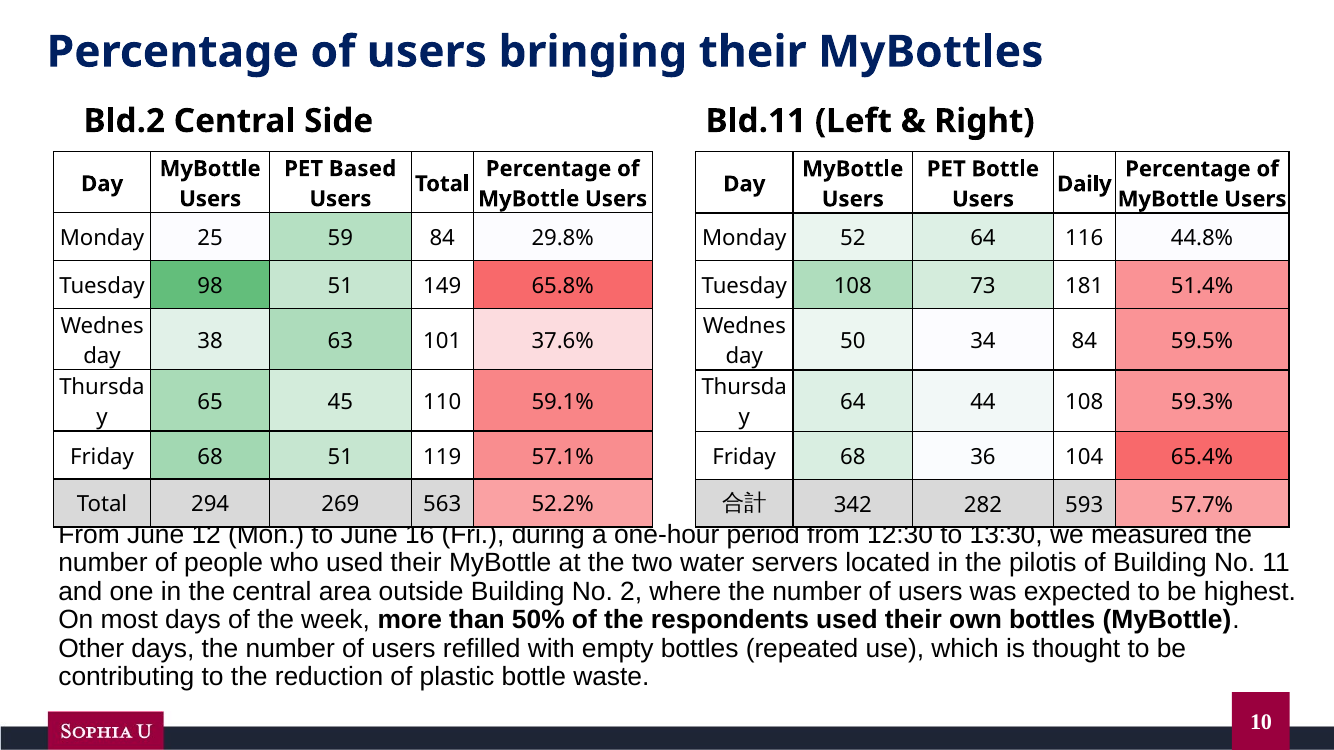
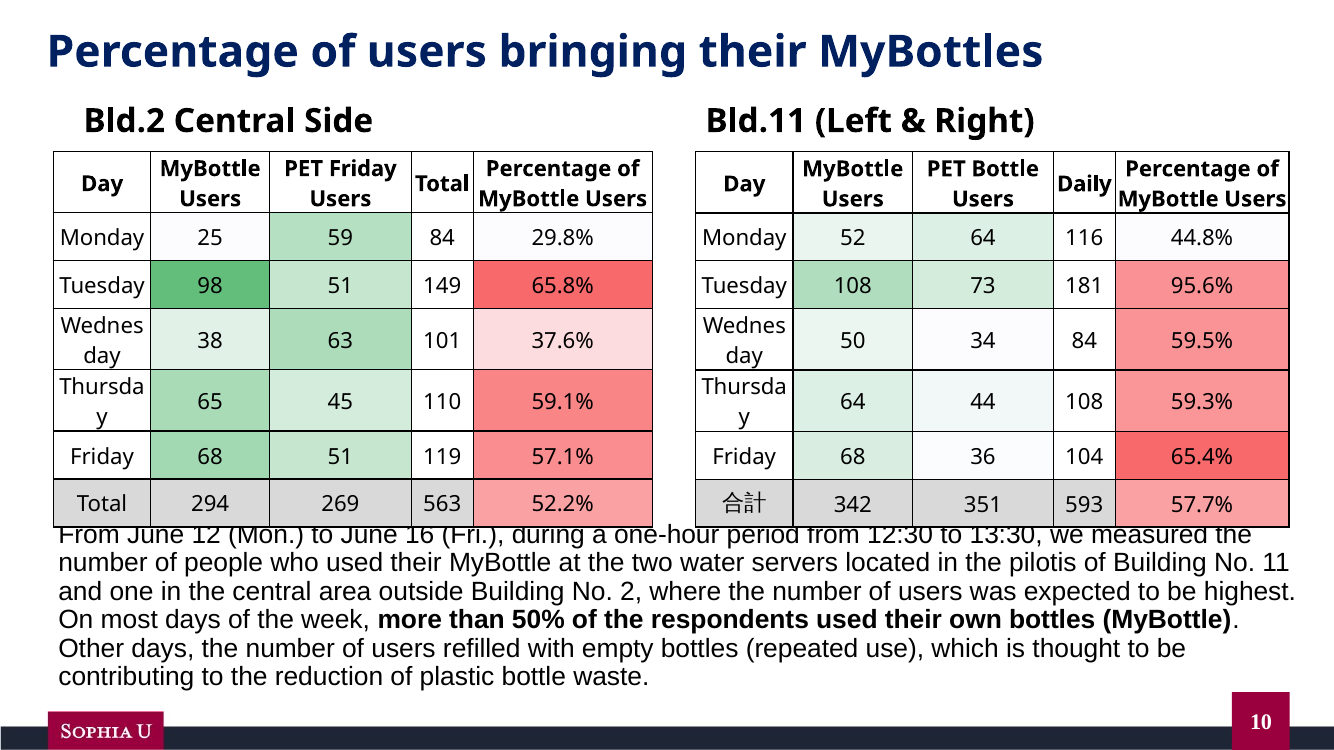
PET Based: Based -> Friday
51.4%: 51.4% -> 95.6%
282: 282 -> 351
